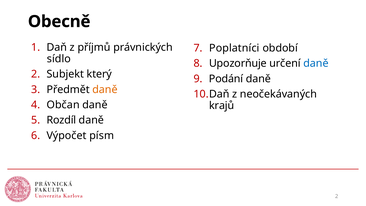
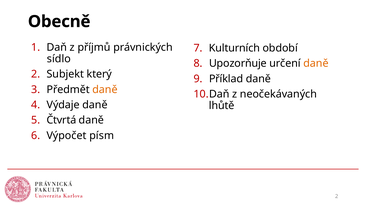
Poplatníci: Poplatníci -> Kulturních
daně at (316, 63) colour: blue -> orange
Podání: Podání -> Příklad
Občan: Občan -> Výdaje
krajů: krajů -> lhůtě
Rozdíl: Rozdíl -> Čtvrtá
